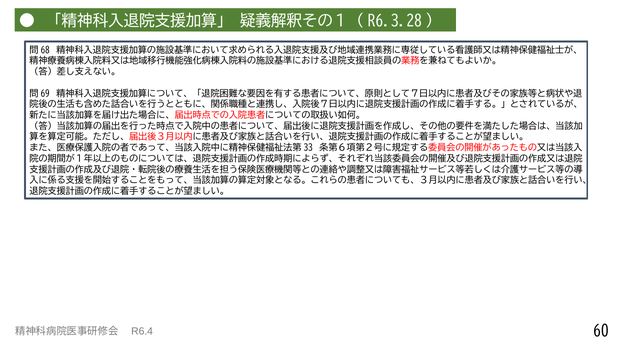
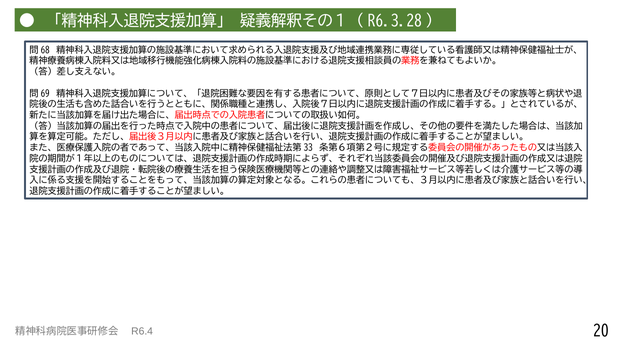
60: 60 -> 20
